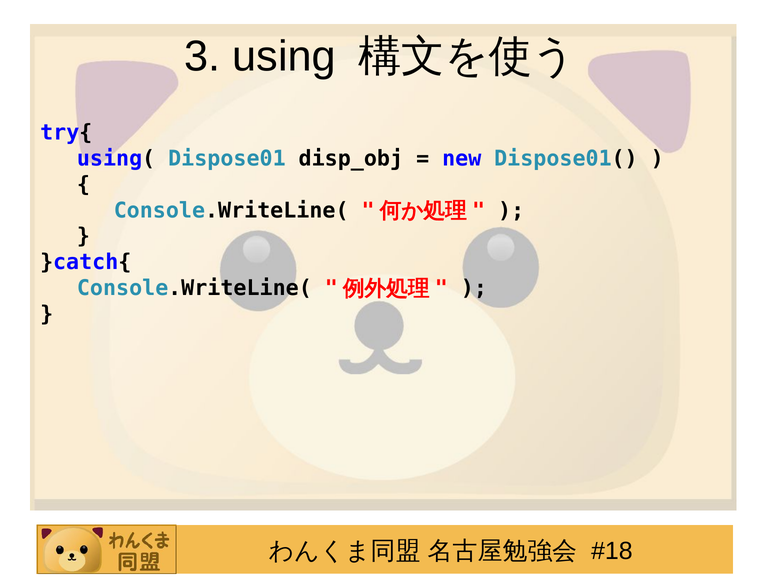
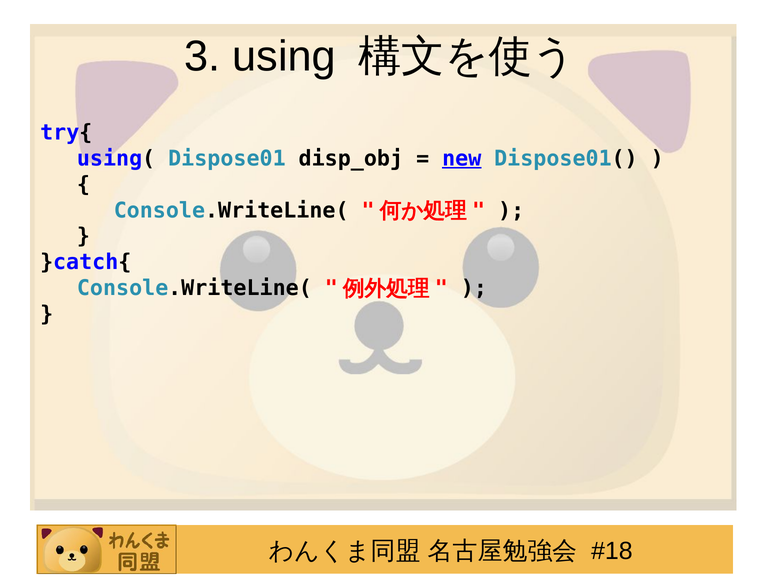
new underline: none -> present
